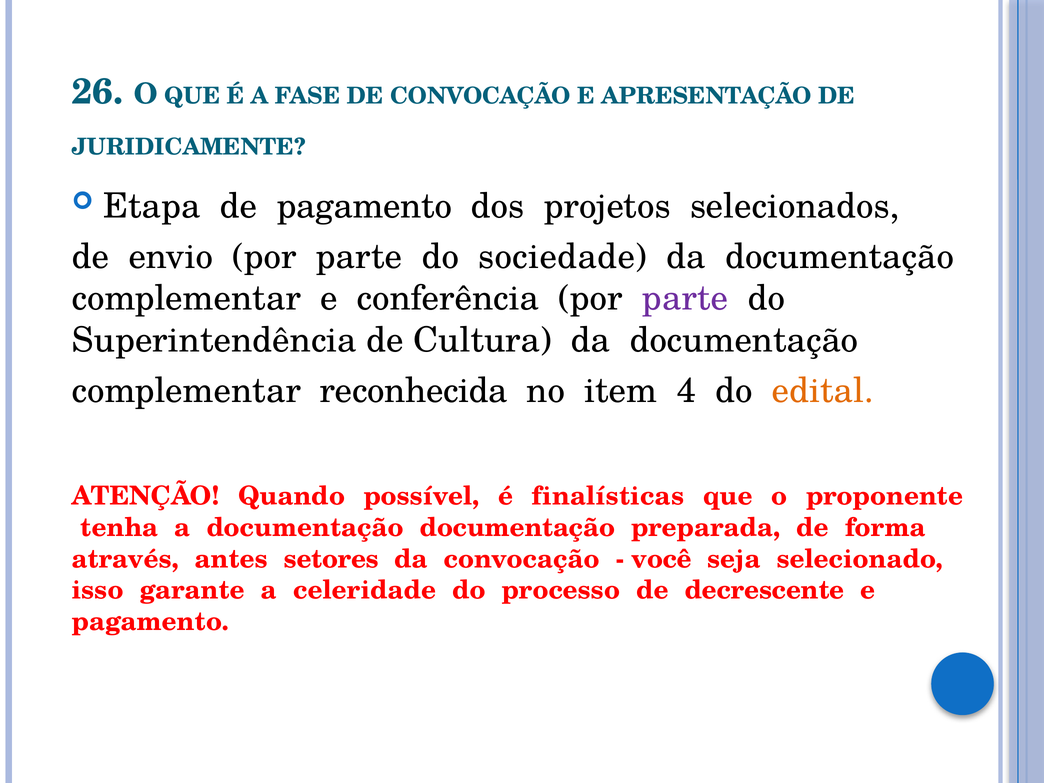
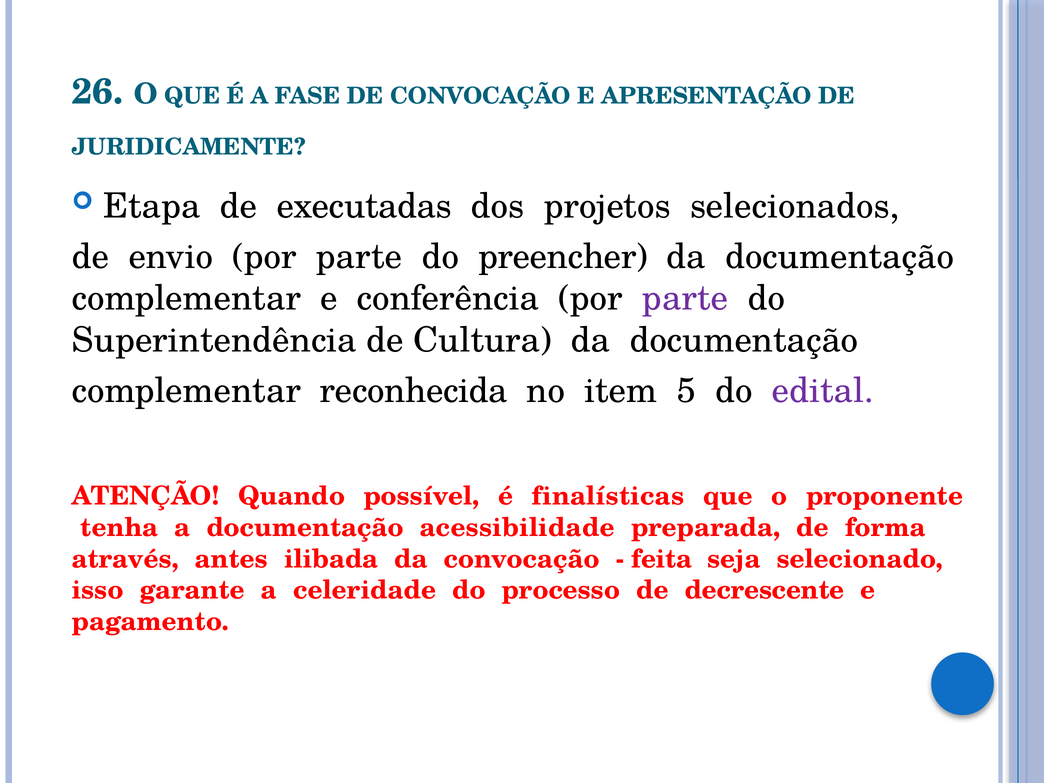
de pagamento: pagamento -> executadas
sociedade: sociedade -> preencher
4: 4 -> 5
edital colour: orange -> purple
documentação documentação: documentação -> acessibilidade
setores: setores -> ilibada
você: você -> feita
